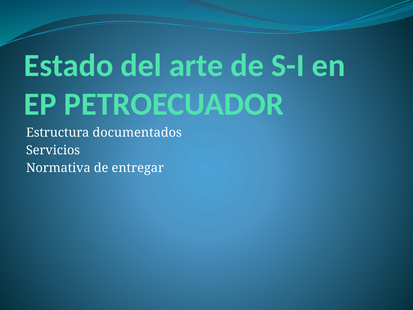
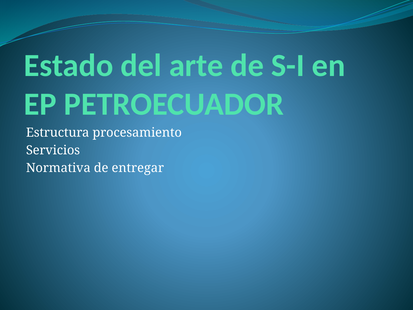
documentados: documentados -> procesamiento
